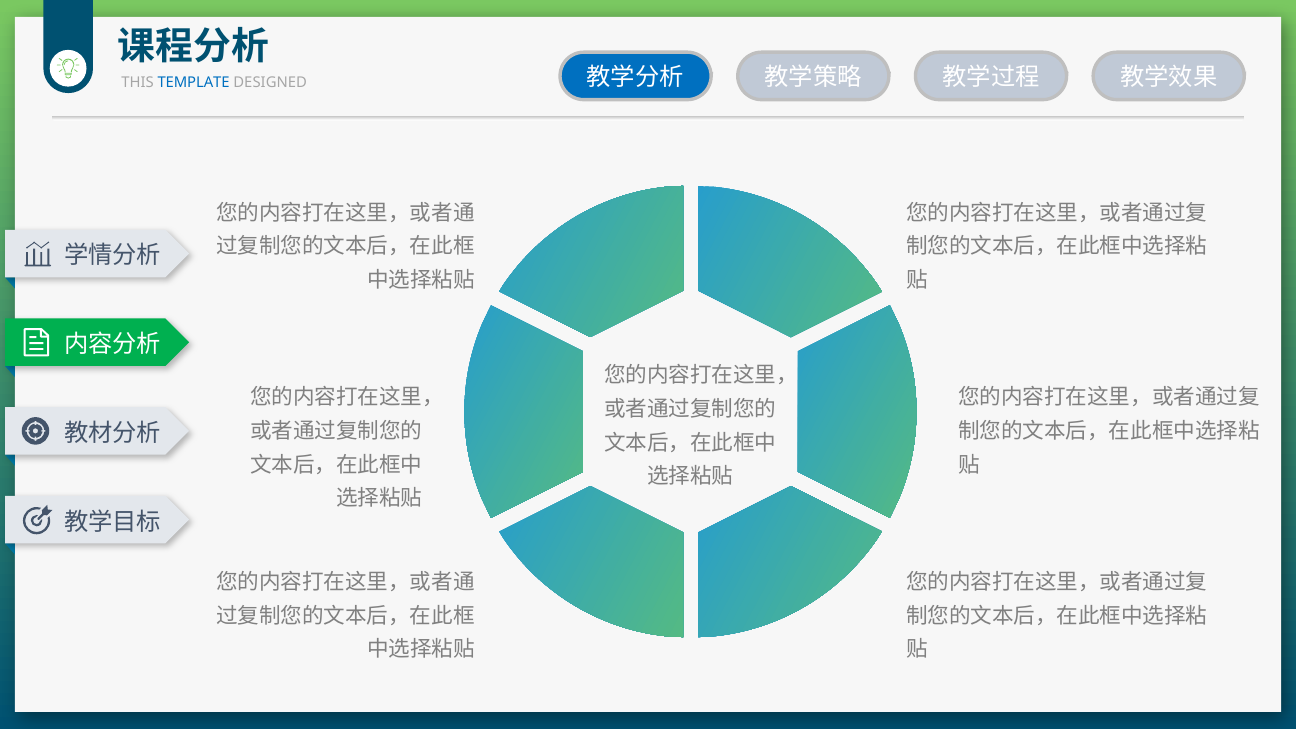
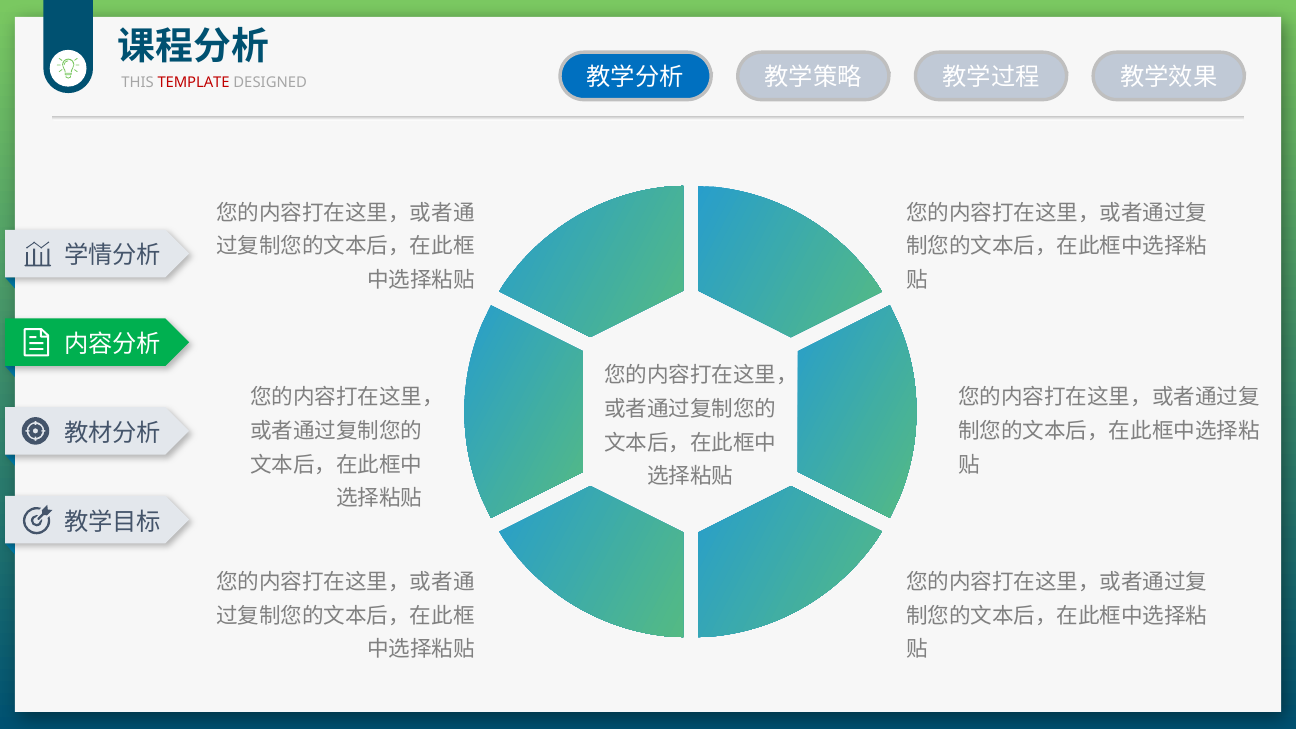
TEMPLATE colour: blue -> red
